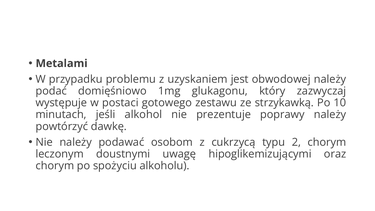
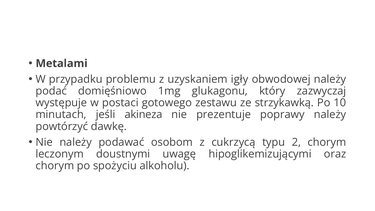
jest: jest -> igły
alkohol: alkohol -> akineza
